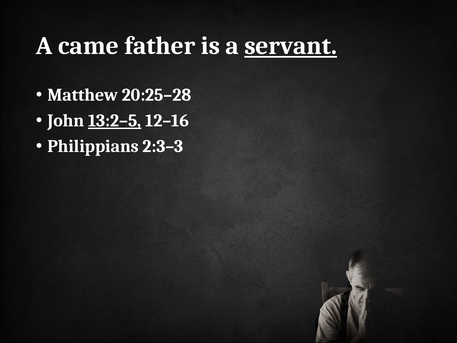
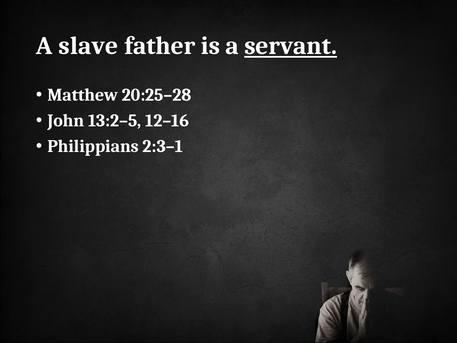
came: came -> slave
13:2–5 underline: present -> none
2:3–3: 2:3–3 -> 2:3–1
